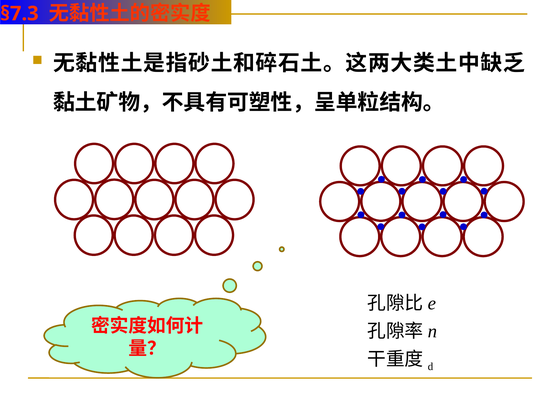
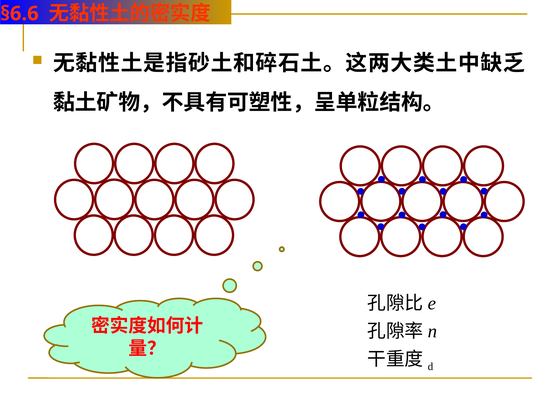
§7.3: §7.3 -> §6.6
